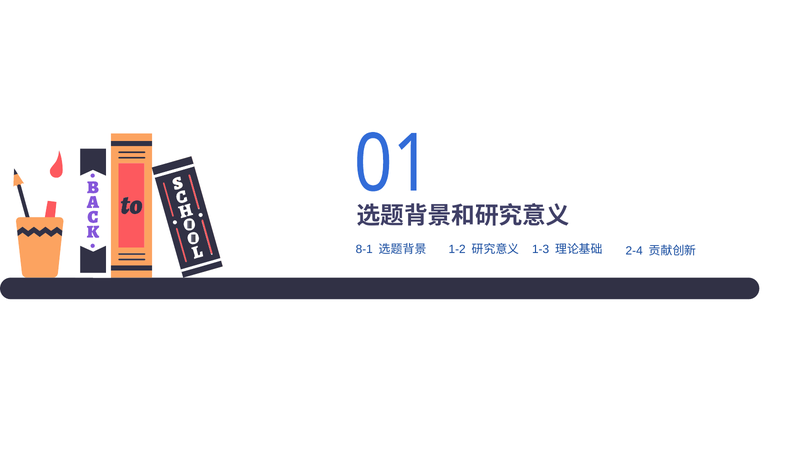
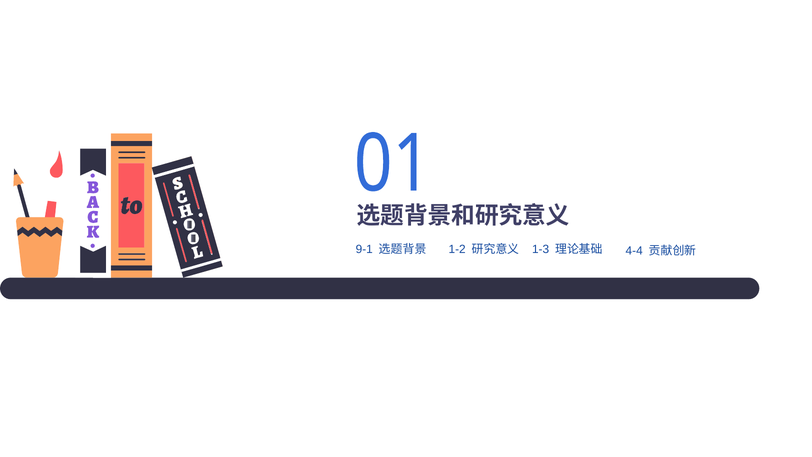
8-1: 8-1 -> 9-1
2-4: 2-4 -> 4-4
